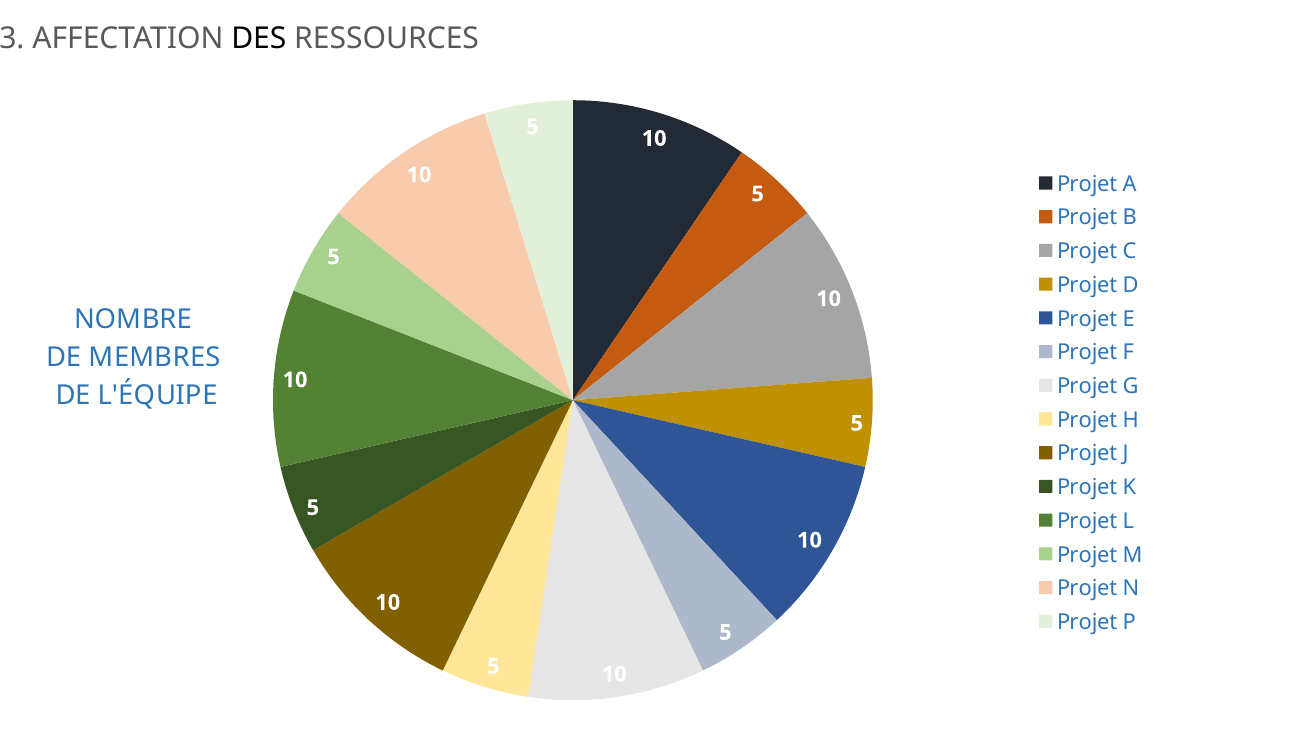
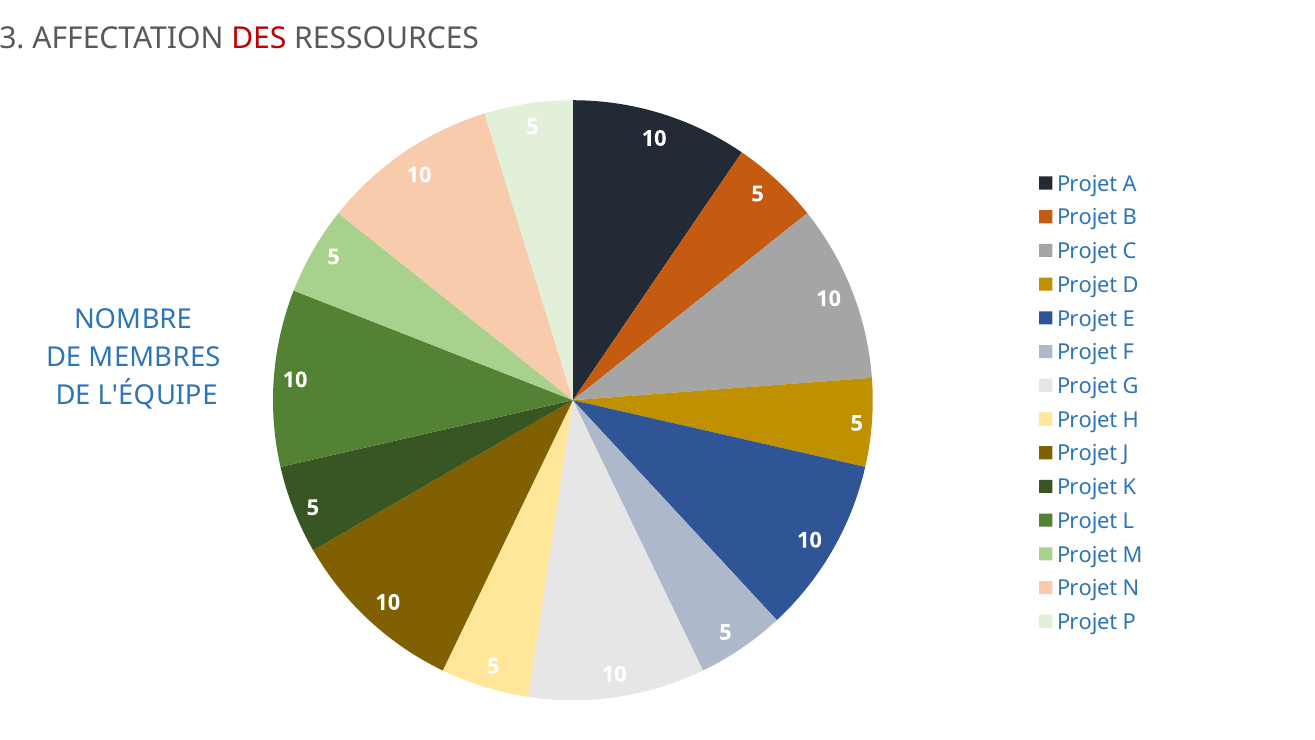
DES colour: black -> red
